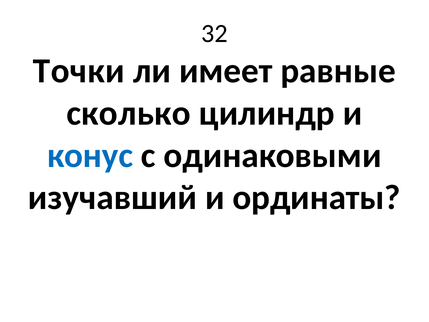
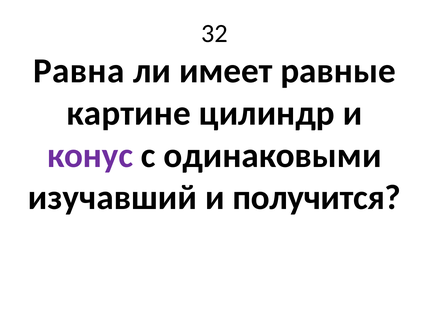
Точки: Точки -> Равна
сколько: сколько -> картине
конус colour: blue -> purple
ординаты: ординаты -> получится
